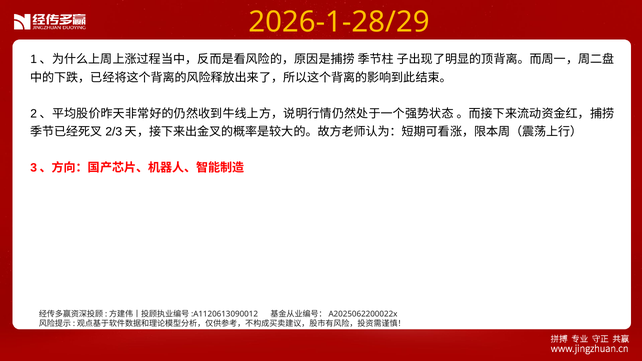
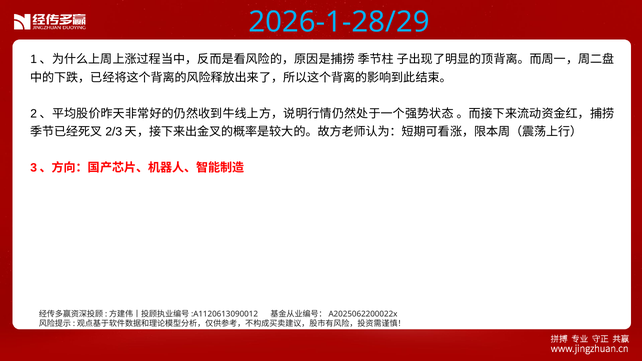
2026-1-28/29 colour: yellow -> light blue
